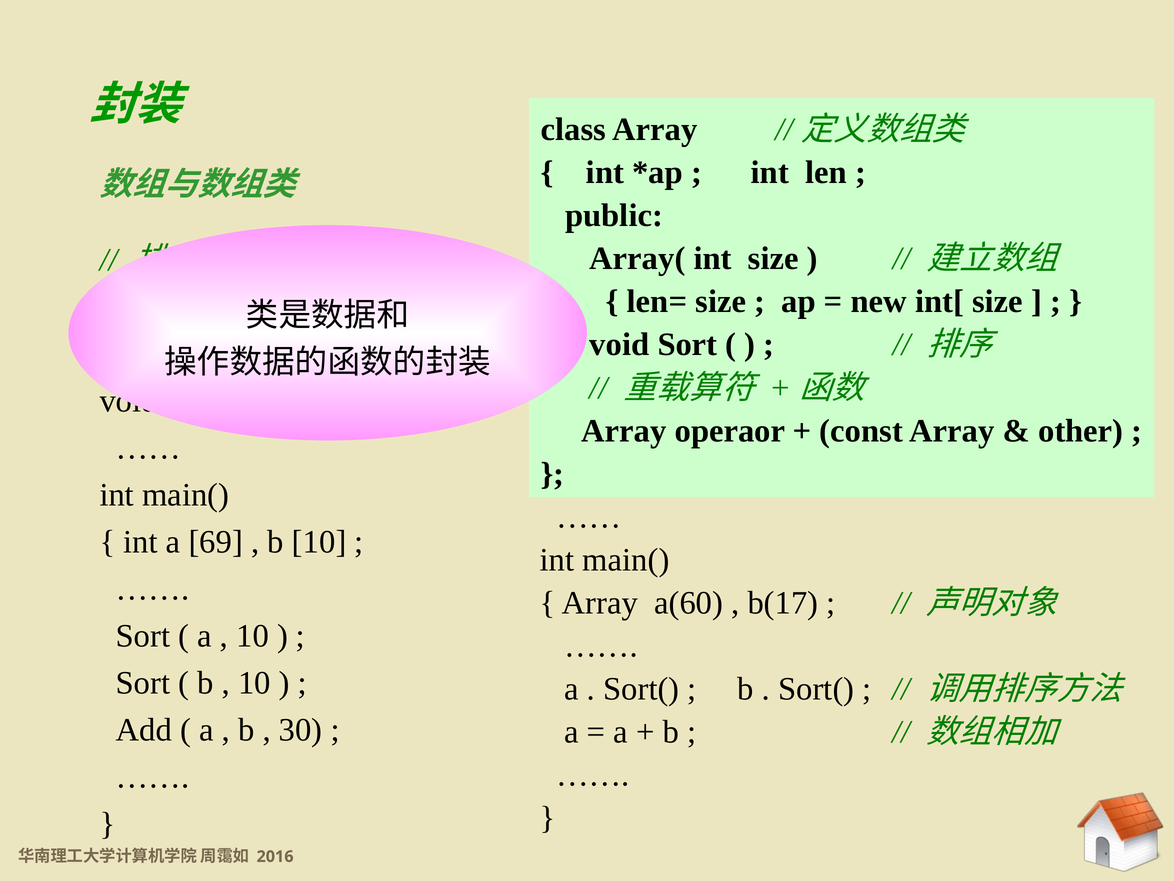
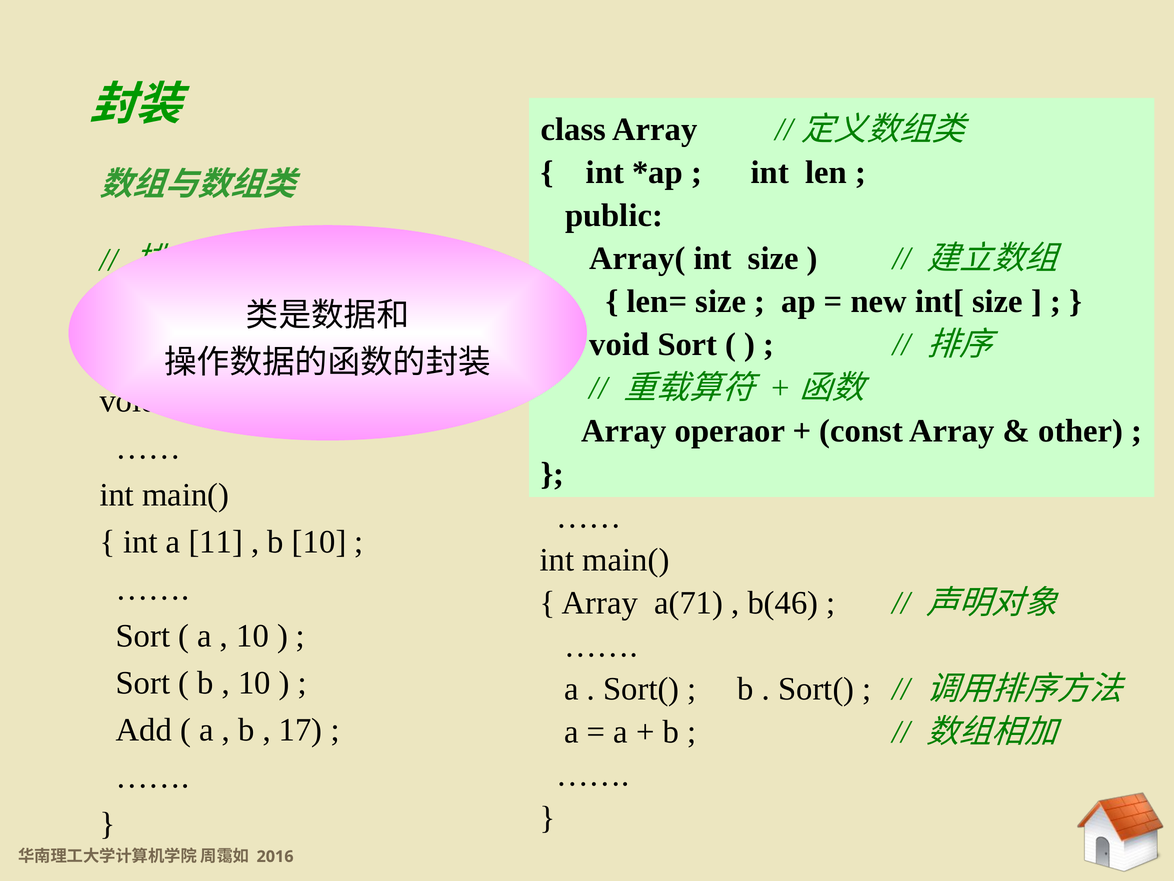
69: 69 -> 11
a(60: a(60 -> a(71
b(17: b(17 -> b(46
30: 30 -> 17
